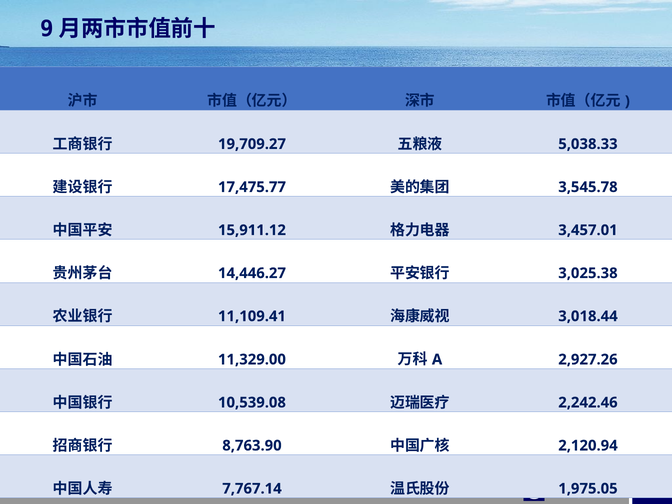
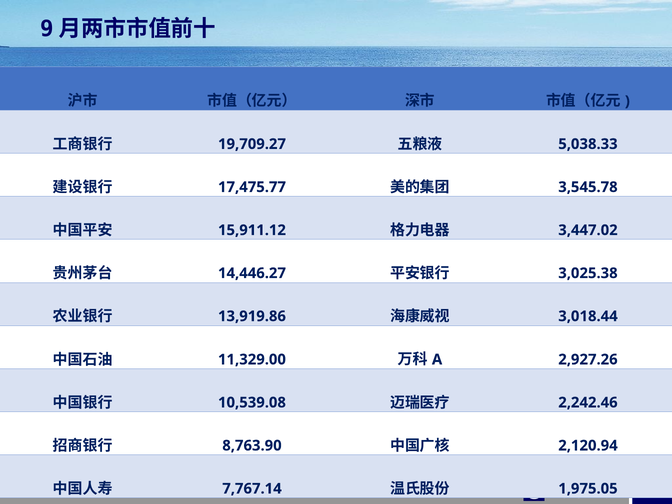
3,457.01: 3,457.01 -> 3,447.02
11,109.41: 11,109.41 -> 13,919.86
